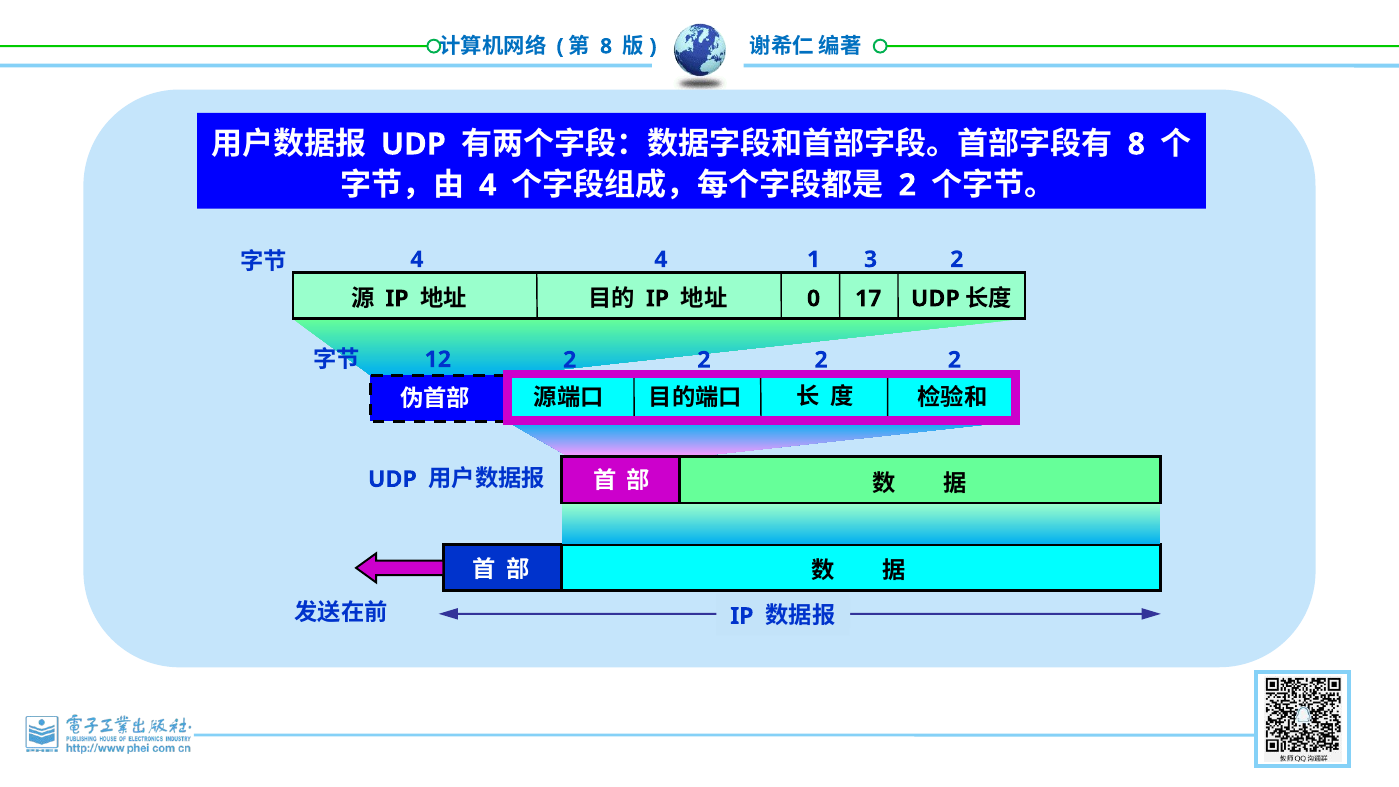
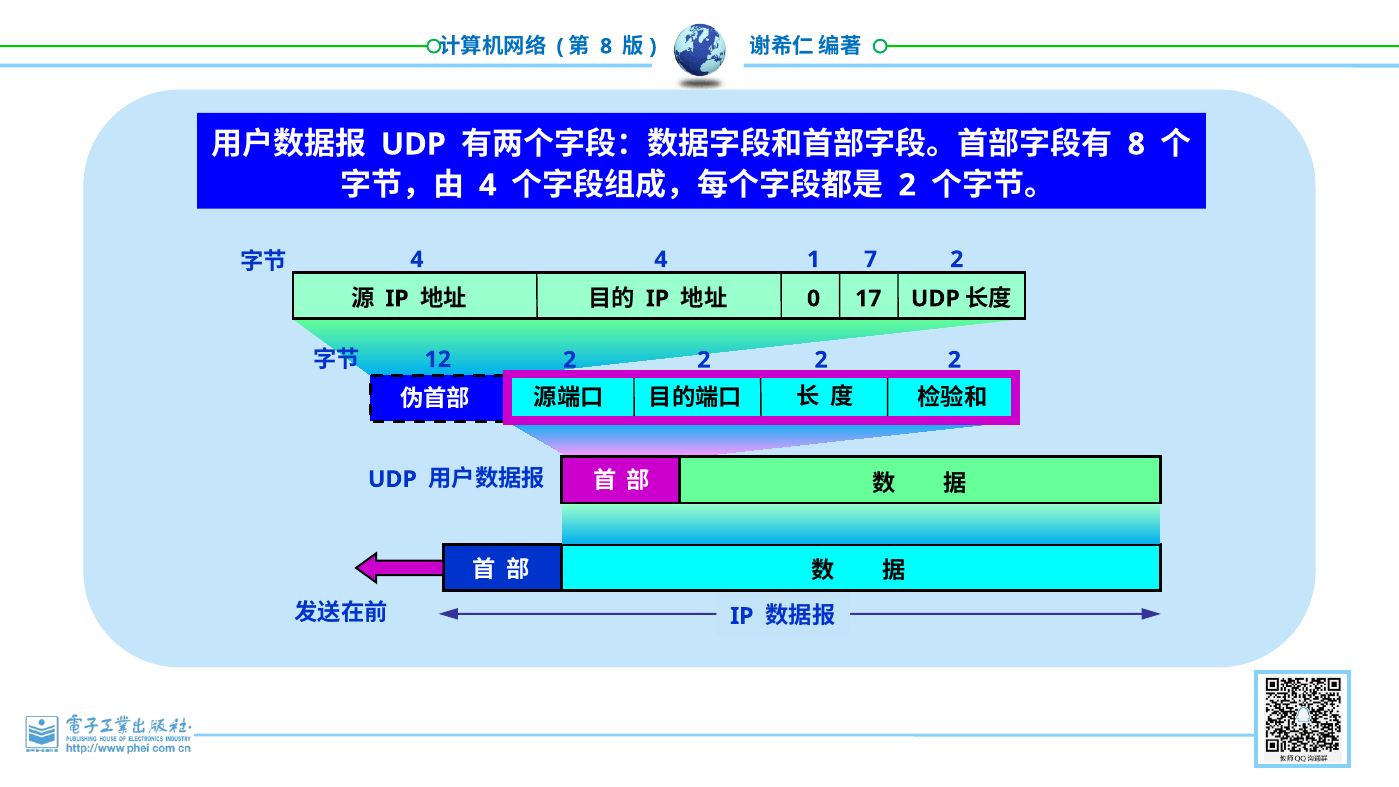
3: 3 -> 7
